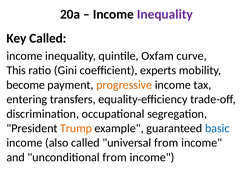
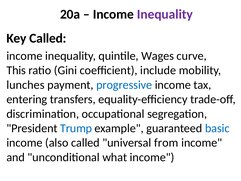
Oxfam: Oxfam -> Wages
experts: experts -> include
become: become -> lunches
progressive colour: orange -> blue
Trump colour: orange -> blue
unconditional from: from -> what
